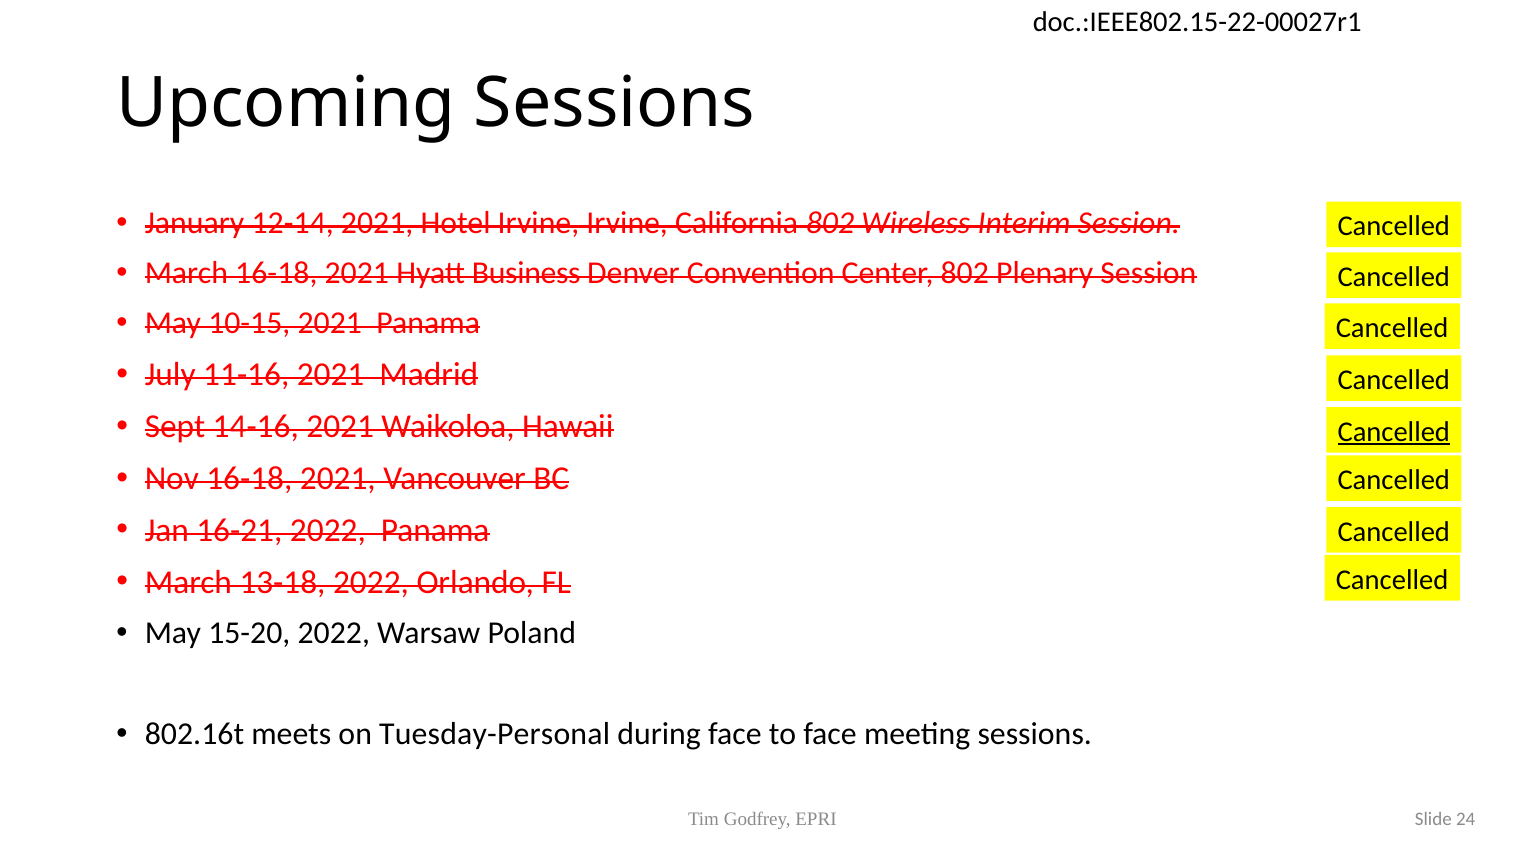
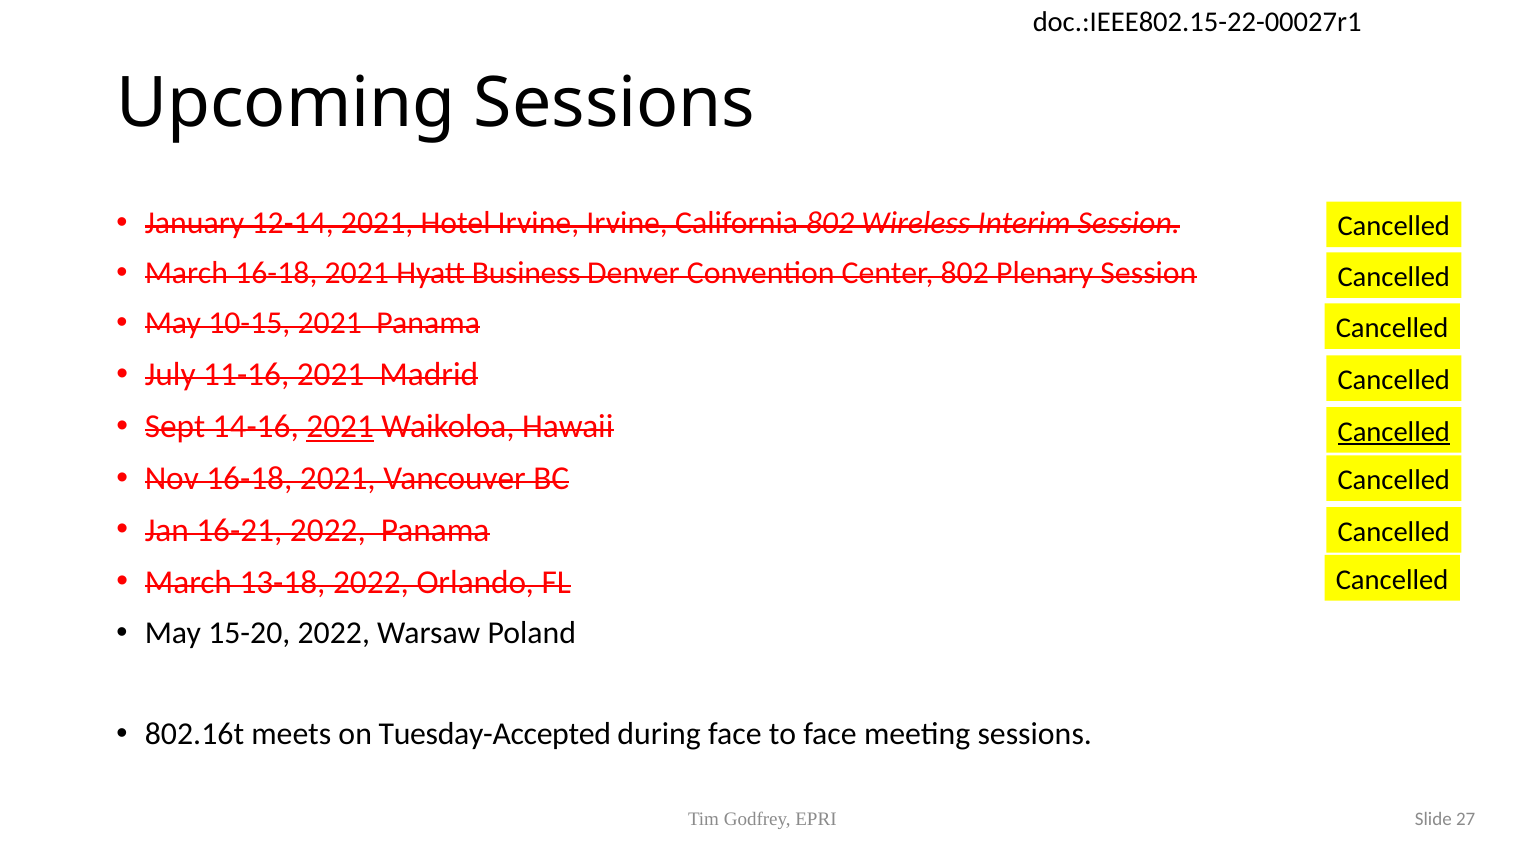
2021 at (340, 426) underline: none -> present
Tuesday-Personal: Tuesday-Personal -> Tuesday-Accepted
24: 24 -> 27
